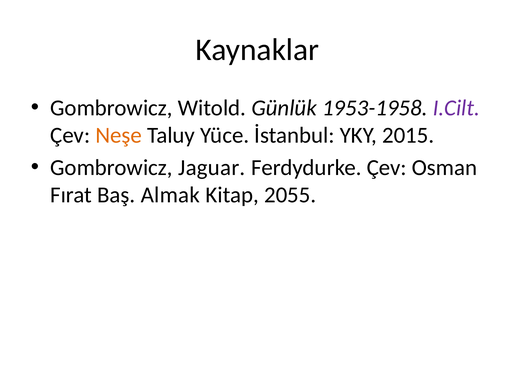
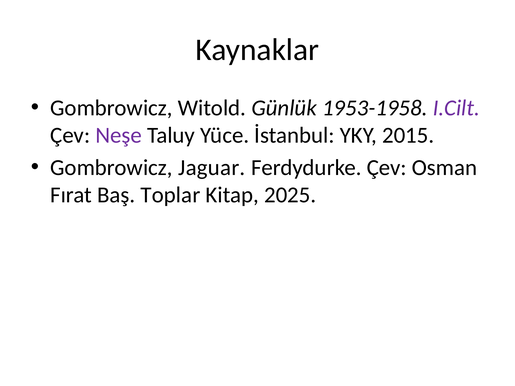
Neşe colour: orange -> purple
Almak: Almak -> Toplar
2055: 2055 -> 2025
